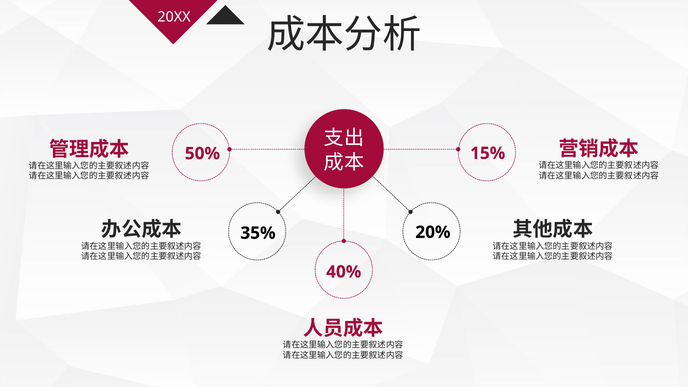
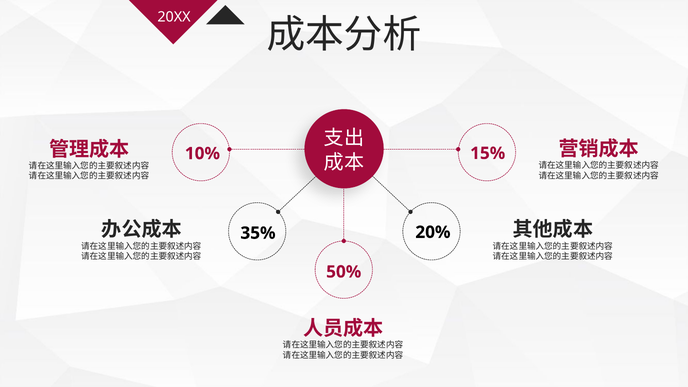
50%: 50% -> 10%
40%: 40% -> 50%
